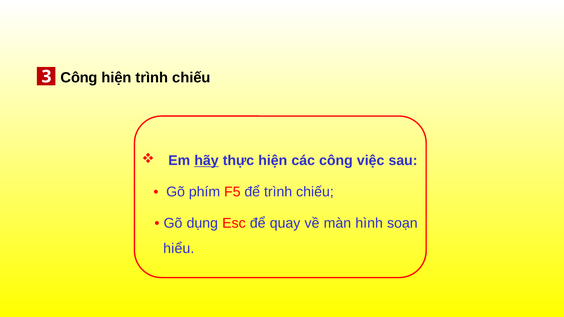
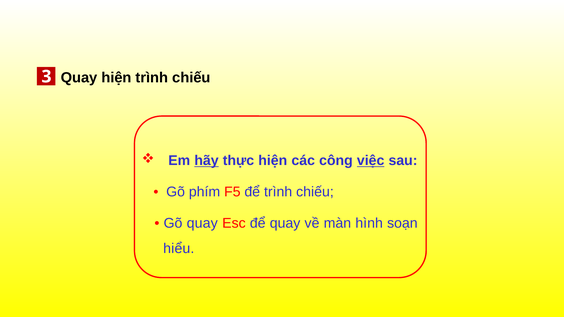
3 Công: Công -> Quay
việc underline: none -> present
Gõ dụng: dụng -> quay
